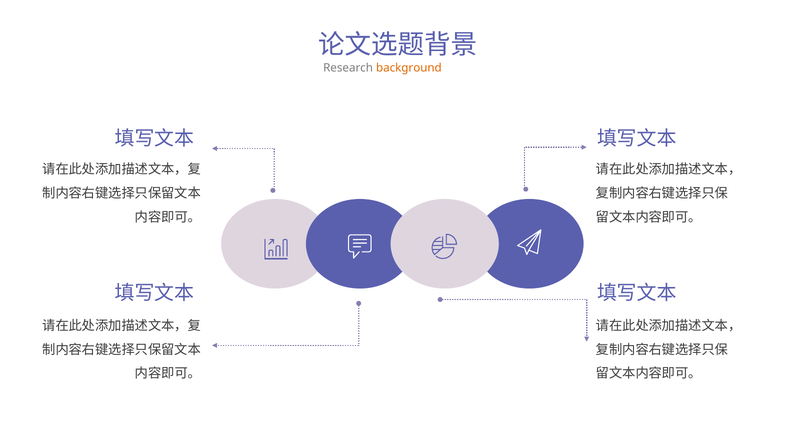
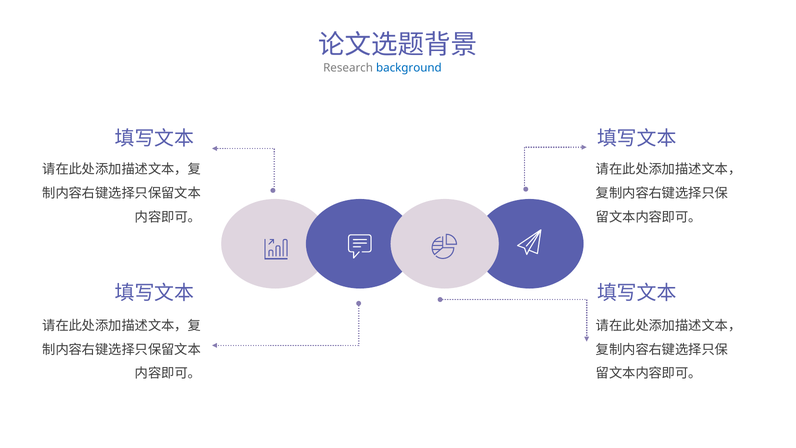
background colour: orange -> blue
